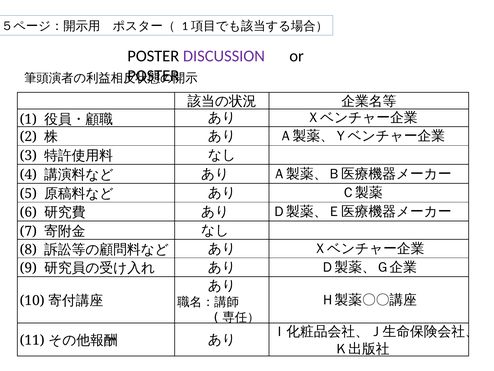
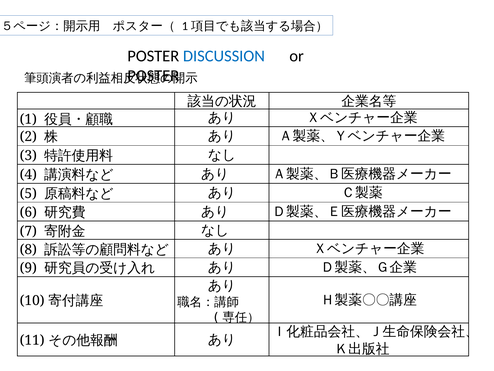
DISCUSSION colour: purple -> blue
